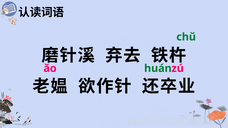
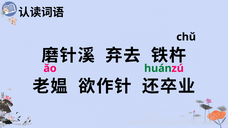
chǔ colour: green -> black
